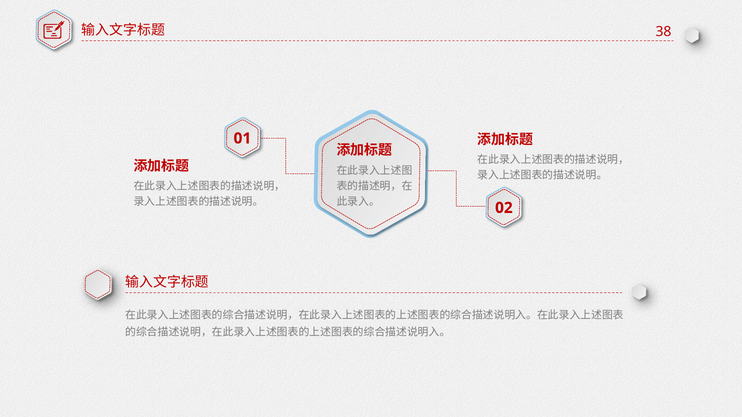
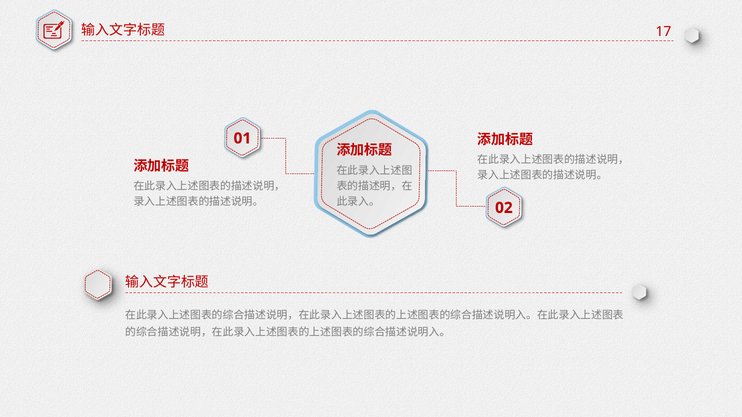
38: 38 -> 17
